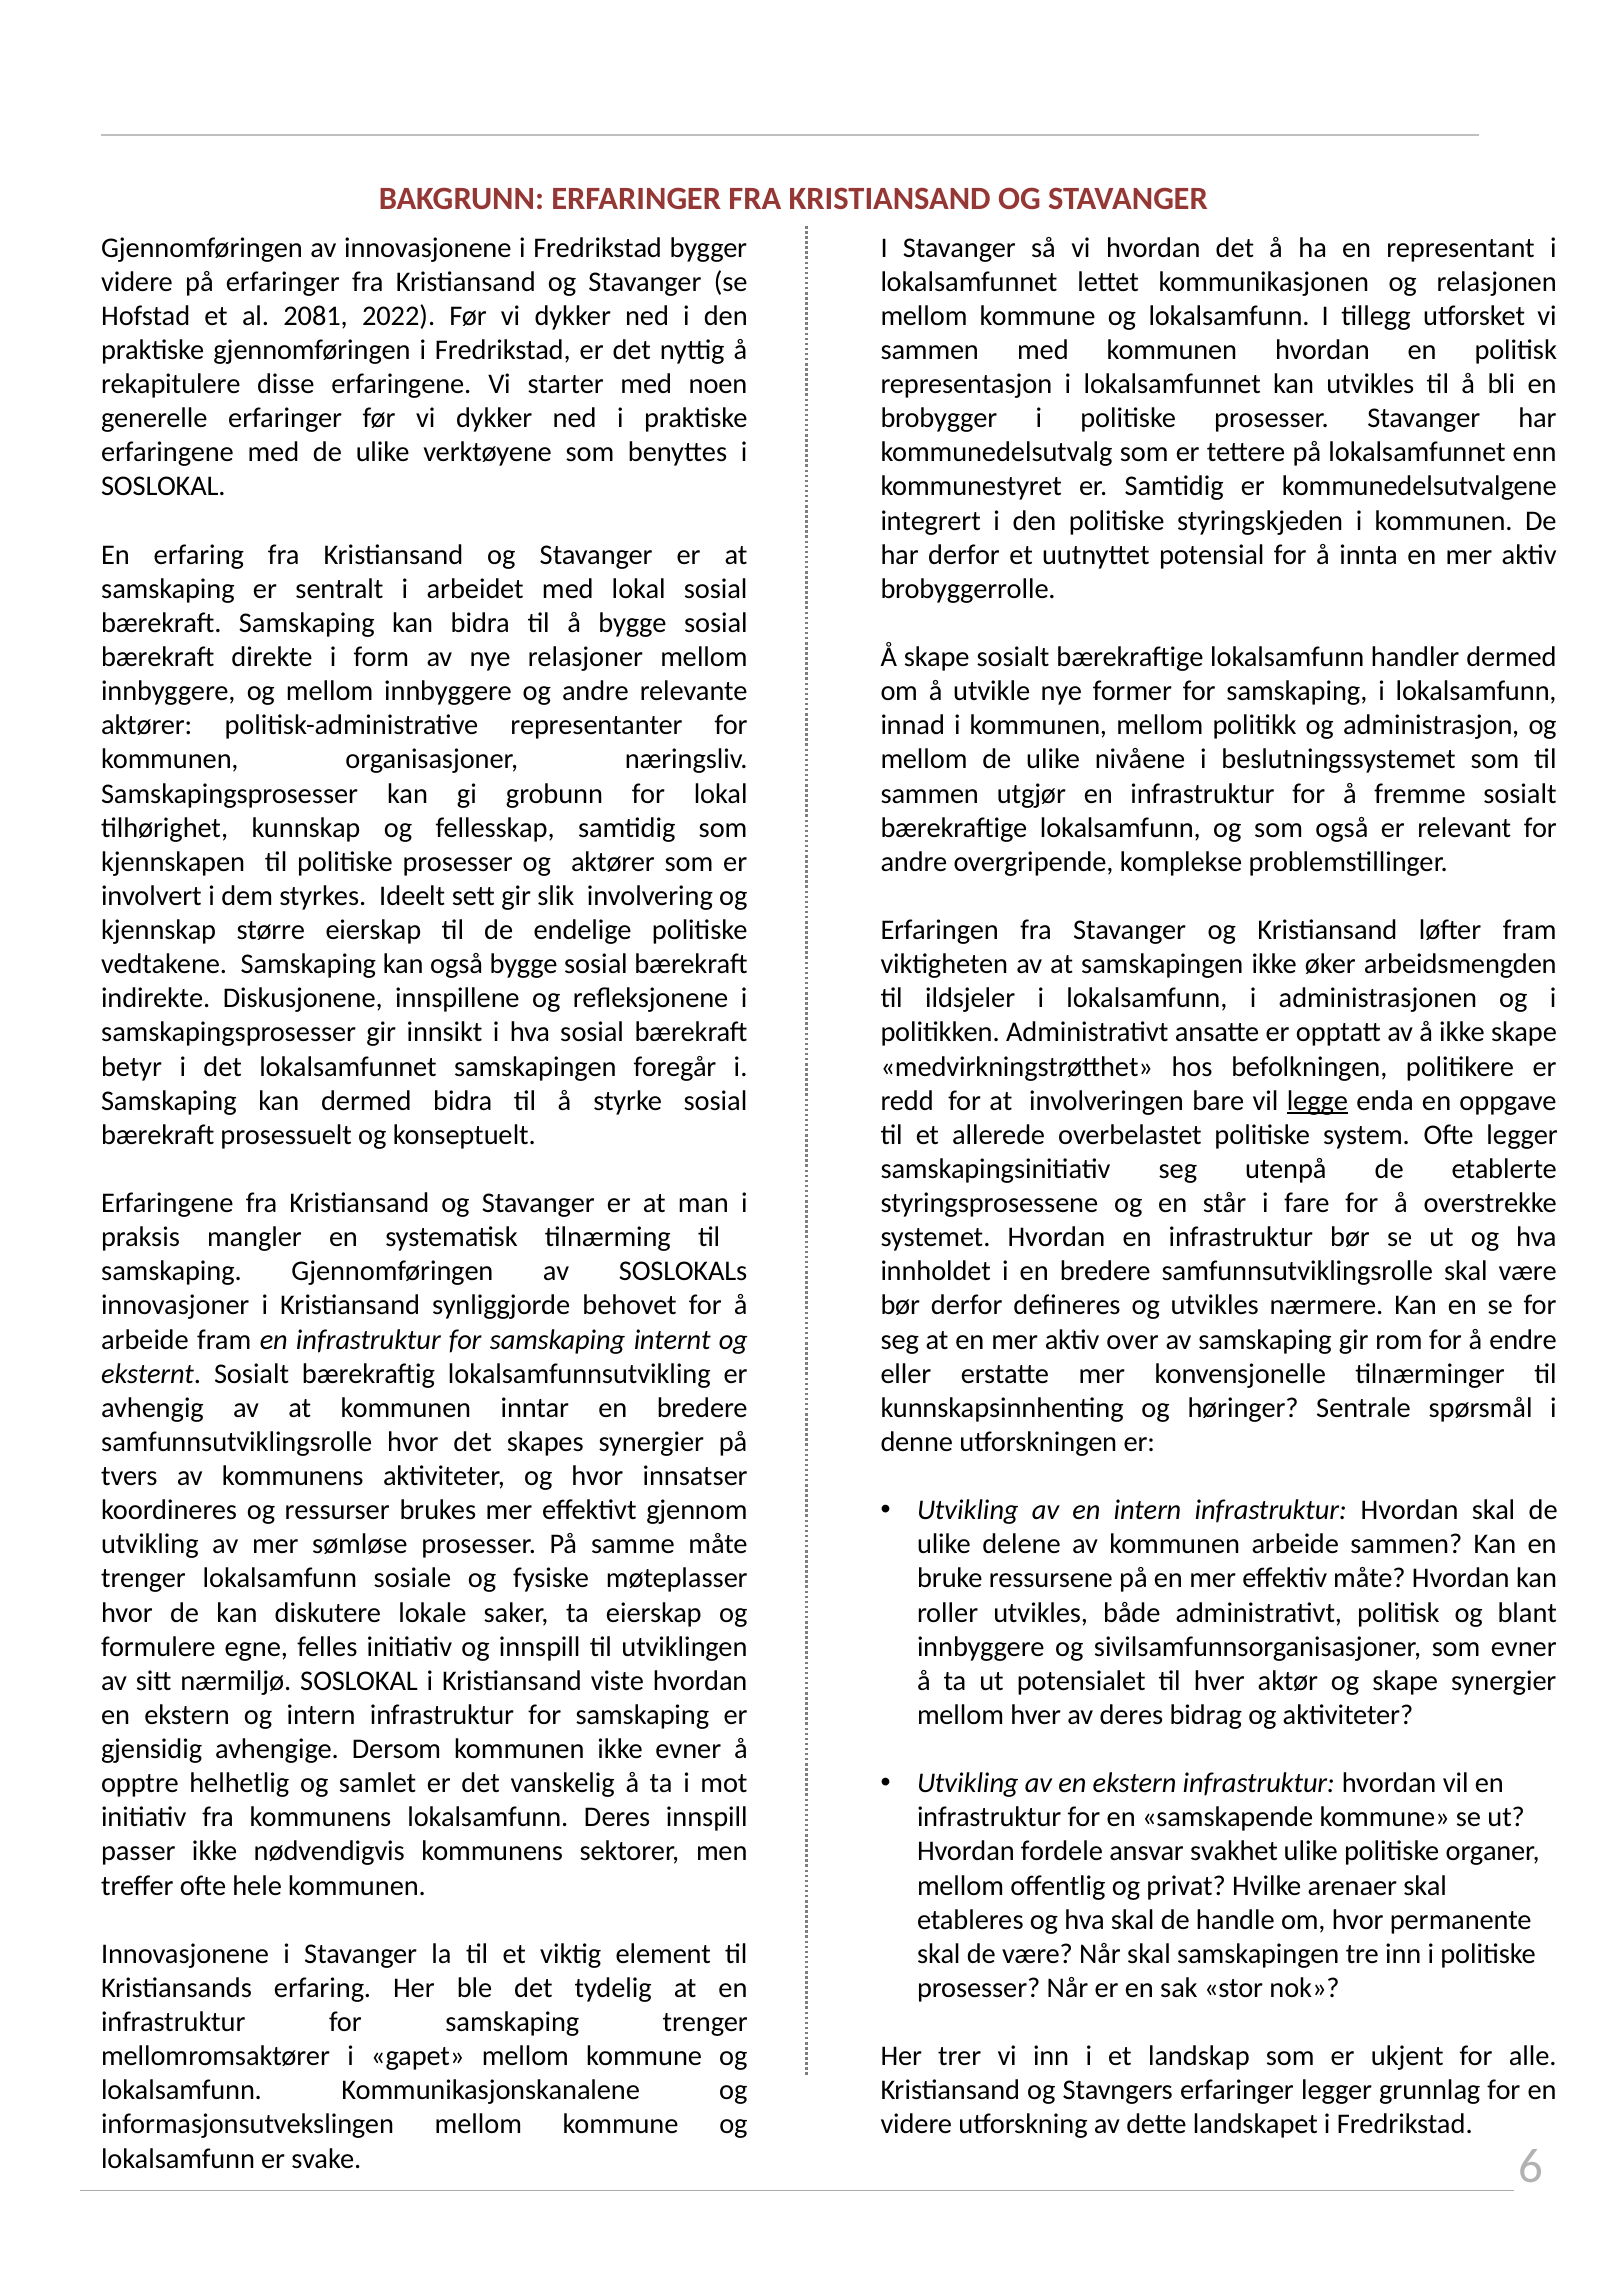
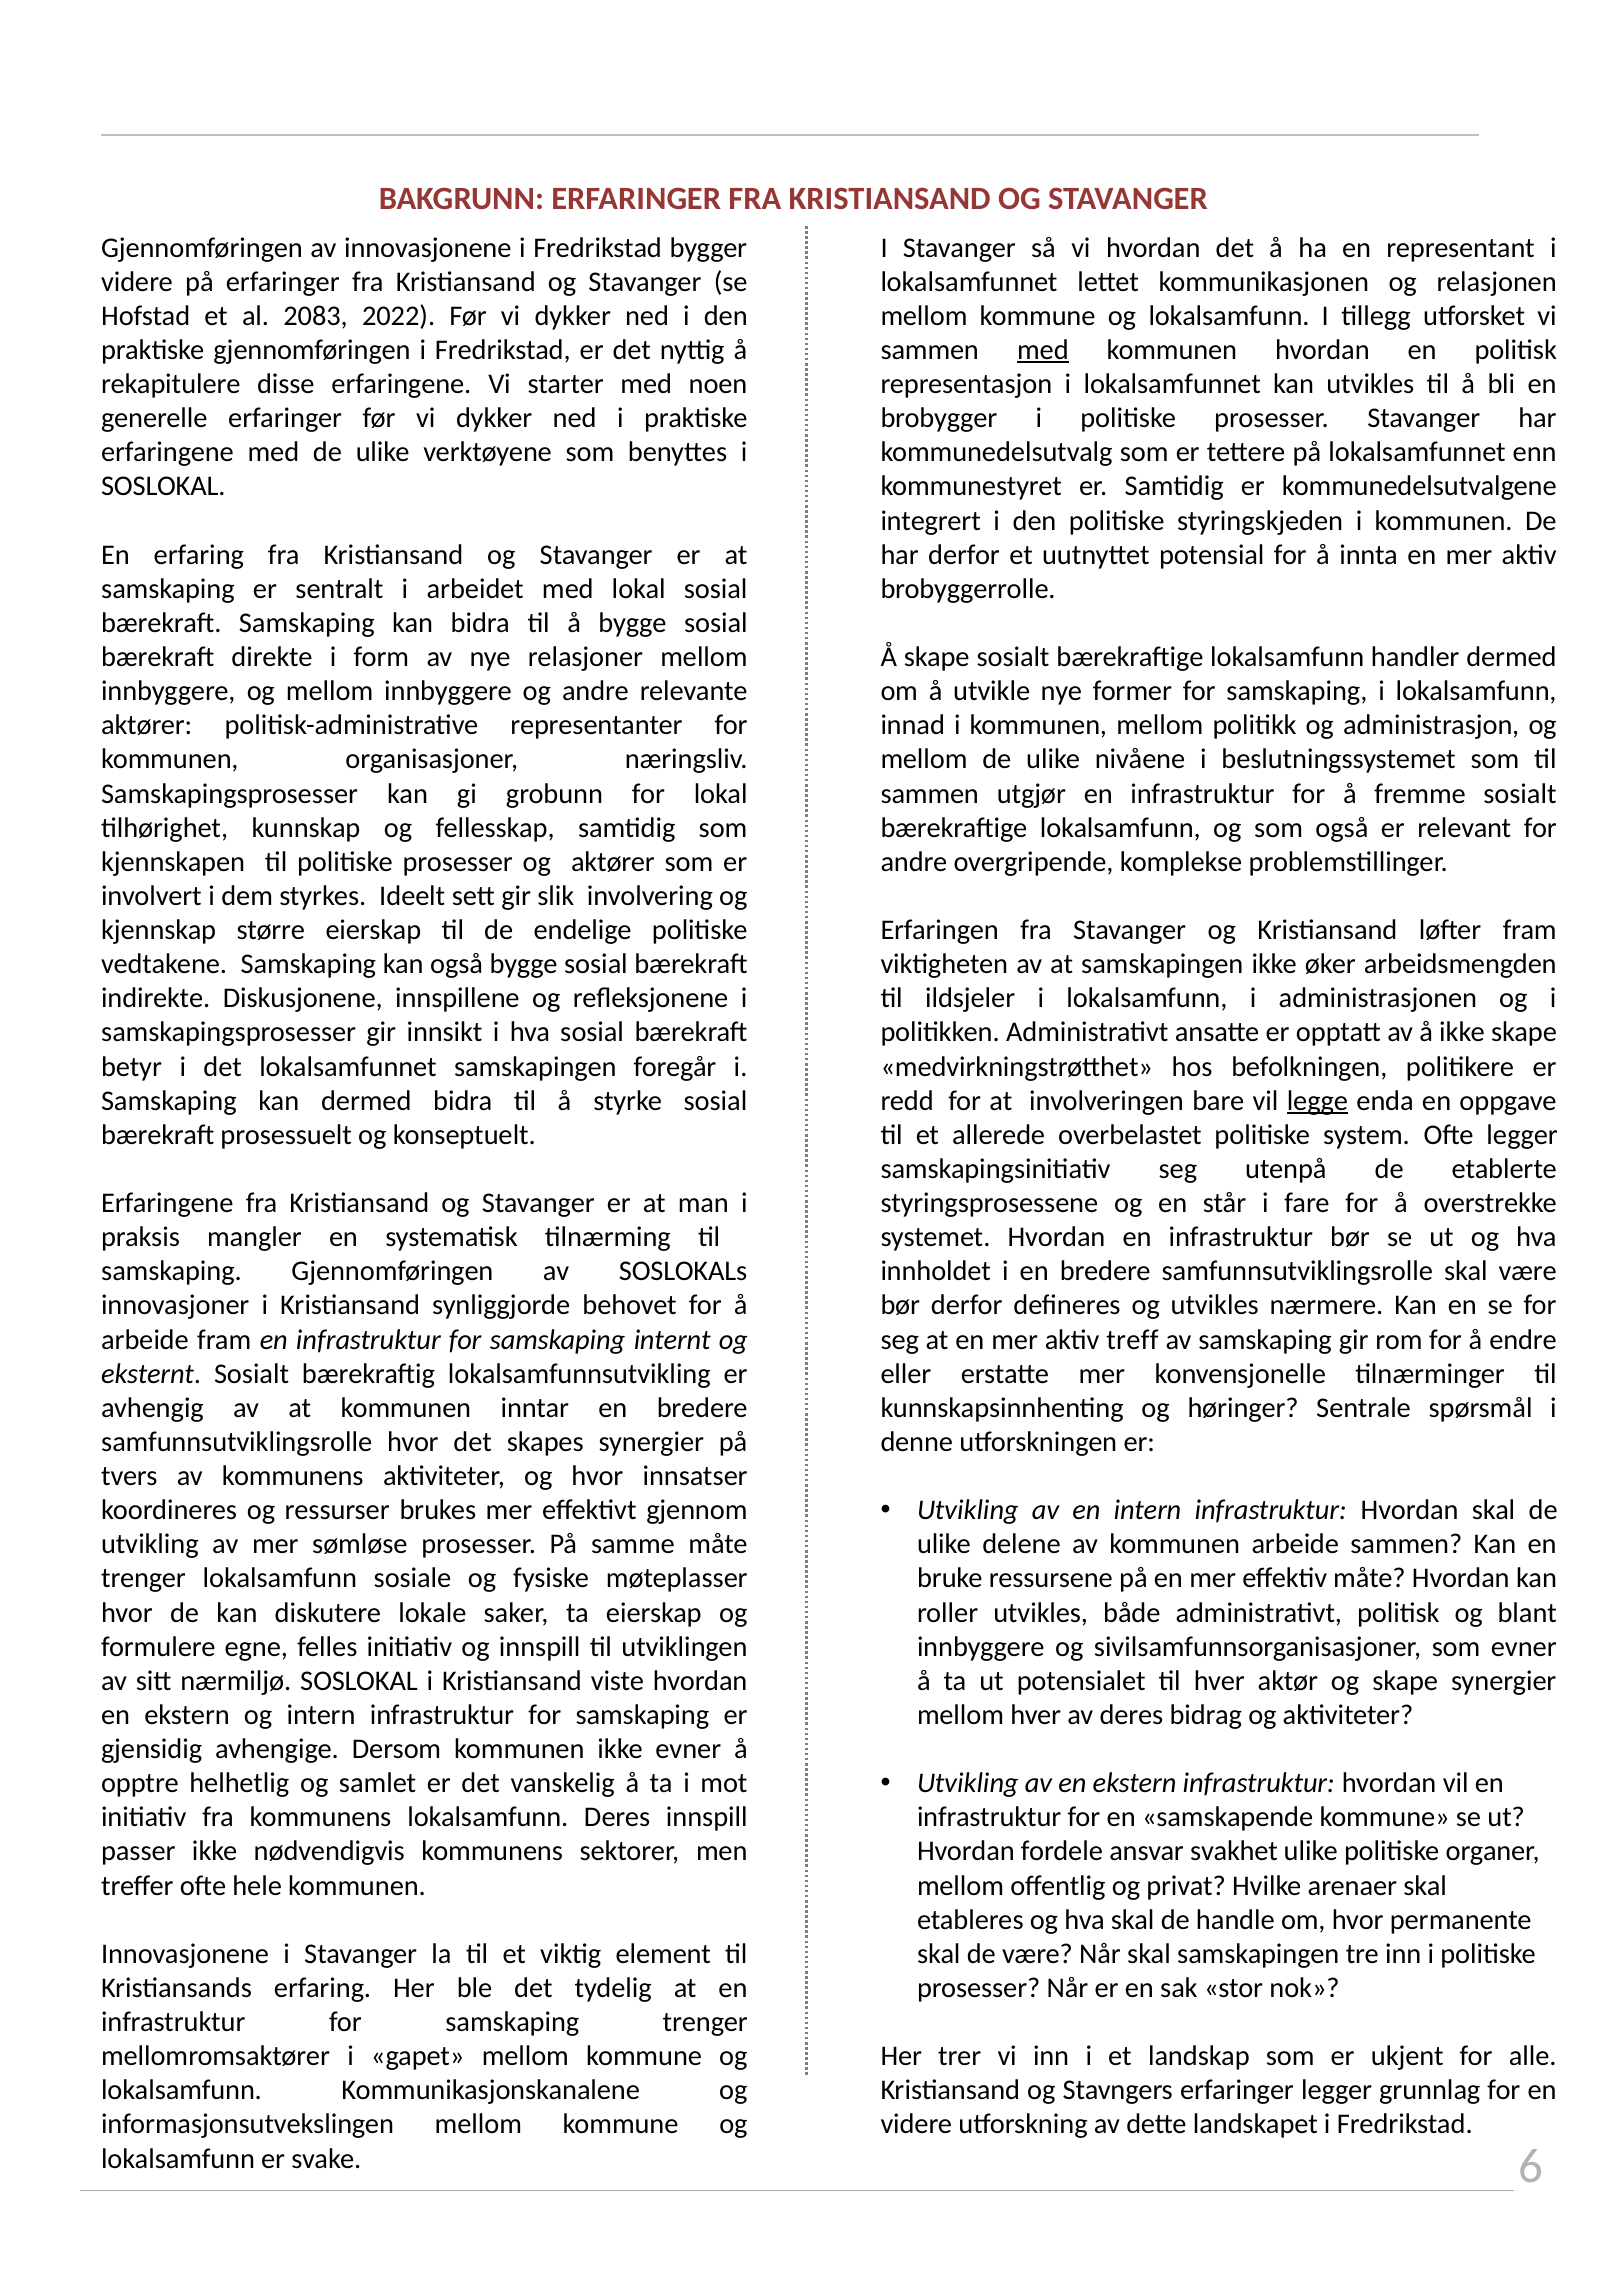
2081: 2081 -> 2083
med at (1043, 350) underline: none -> present
over: over -> treff
